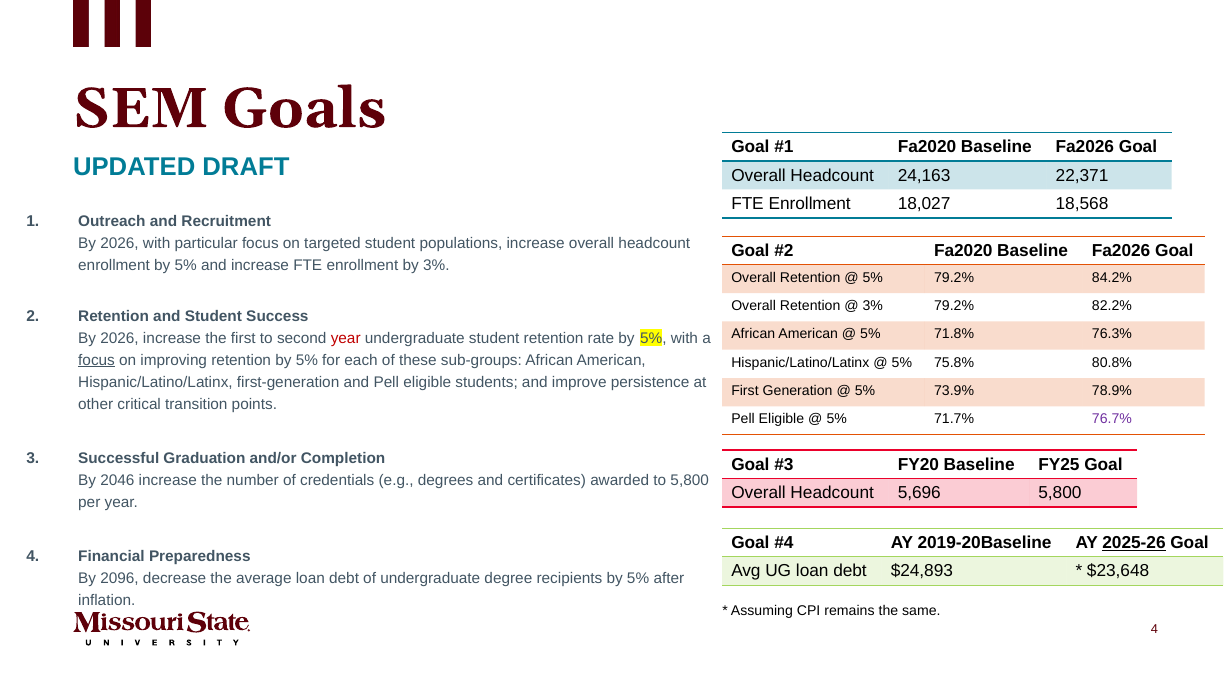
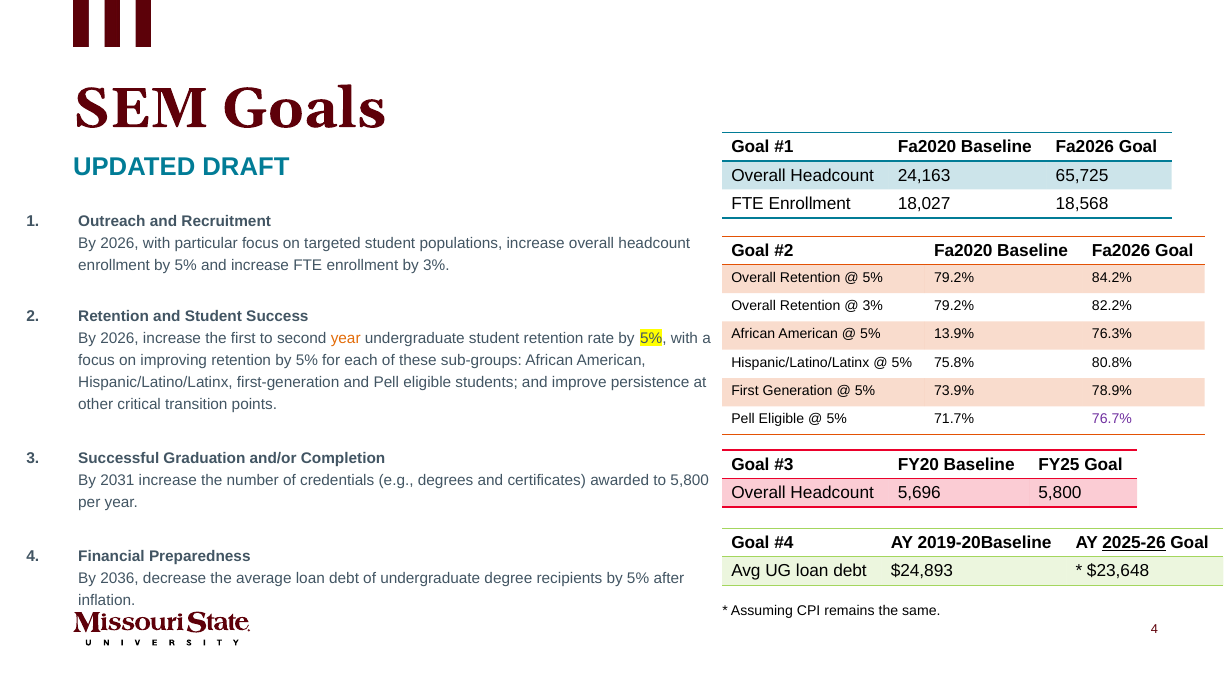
22,371: 22,371 -> 65,725
71.8%: 71.8% -> 13.9%
year at (346, 338) colour: red -> orange
focus at (97, 360) underline: present -> none
2046: 2046 -> 2031
2096: 2096 -> 2036
